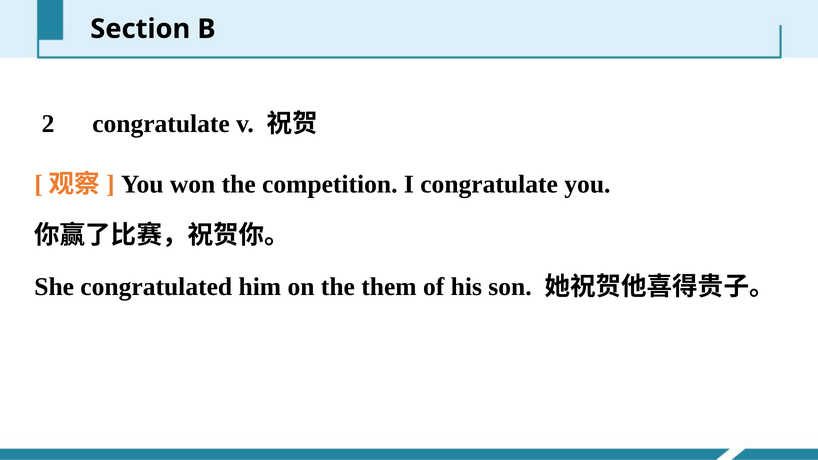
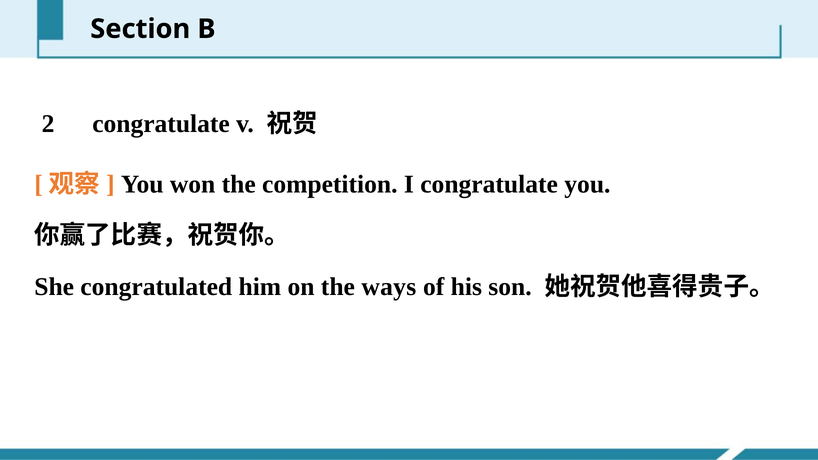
them: them -> ways
